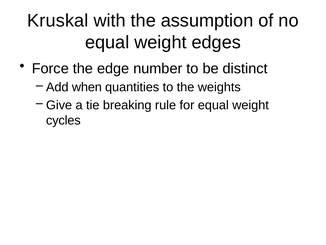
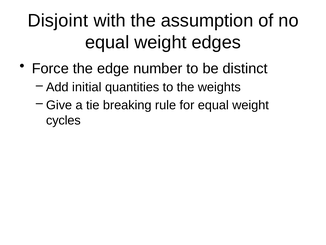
Kruskal: Kruskal -> Disjoint
when: when -> initial
